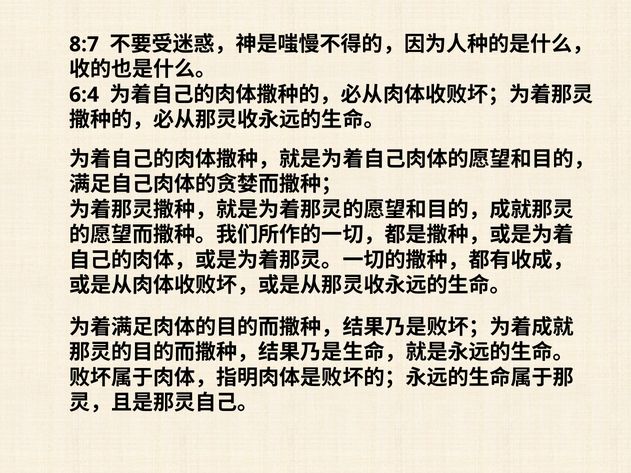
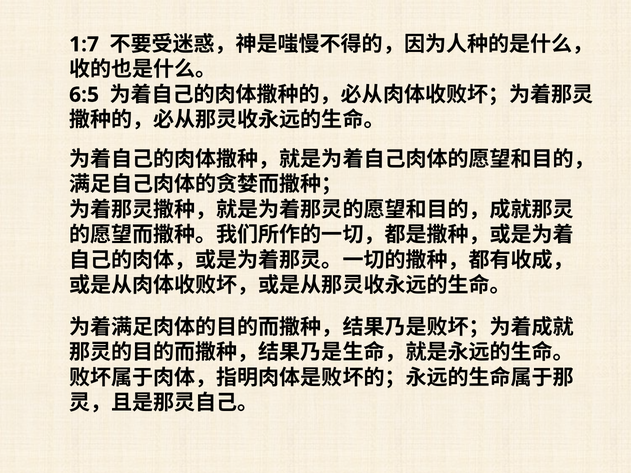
8:7: 8:7 -> 1:7
6:4: 6:4 -> 6:5
